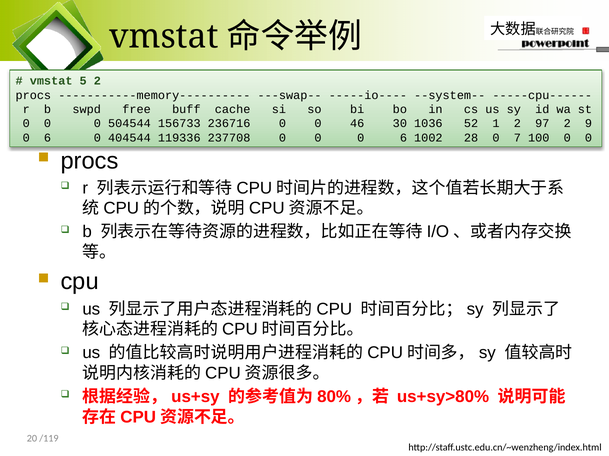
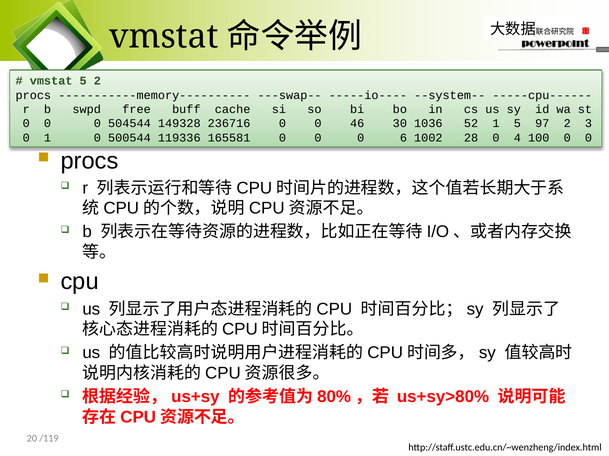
156733: 156733 -> 149328
1 2: 2 -> 5
9: 9 -> 3
6 at (48, 138): 6 -> 1
404544: 404544 -> 500544
237708: 237708 -> 165581
7: 7 -> 4
